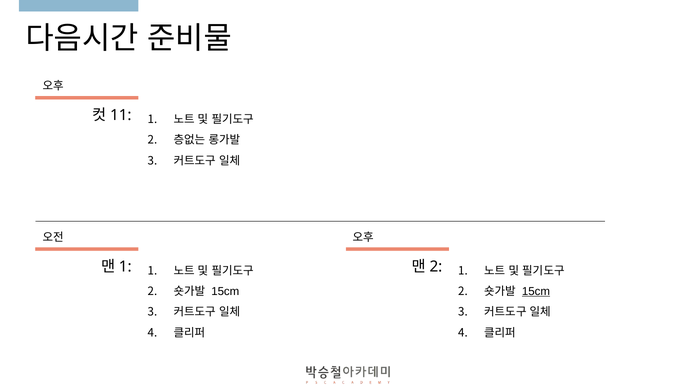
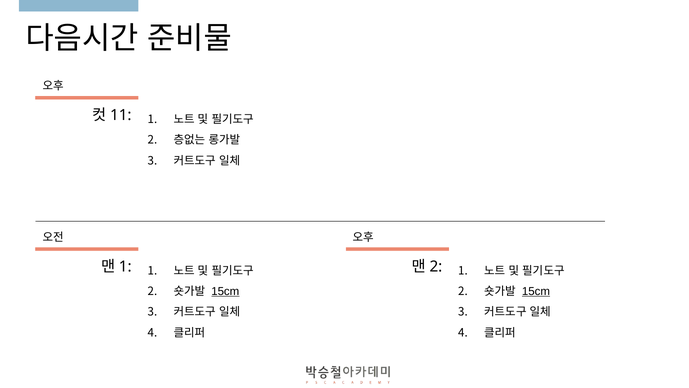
15cm at (225, 291) underline: none -> present
